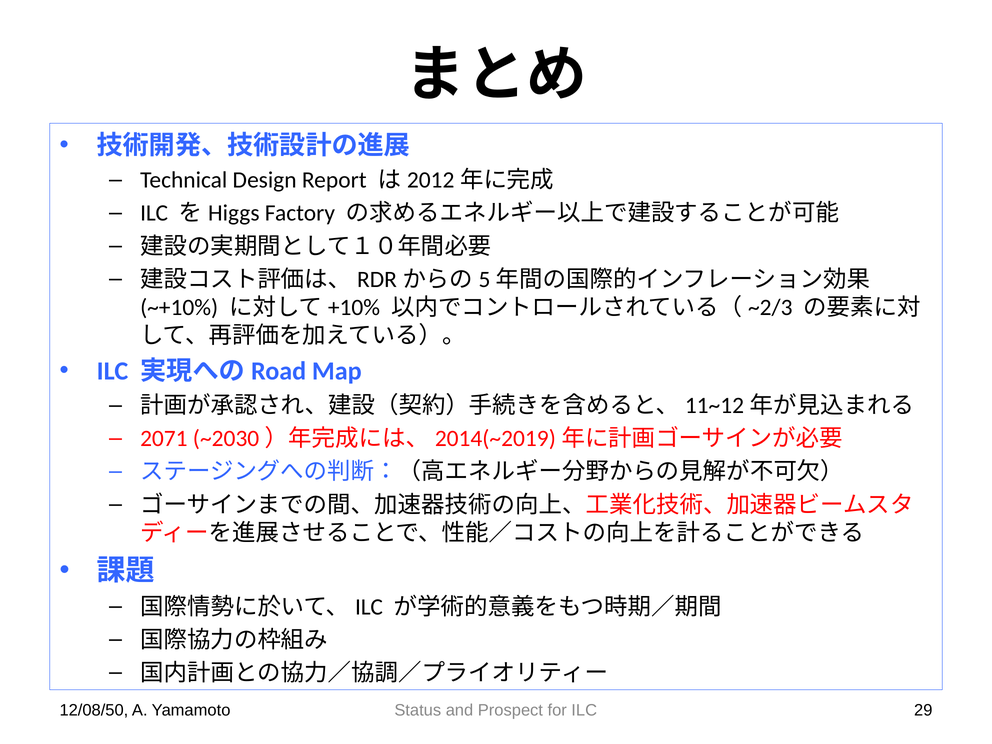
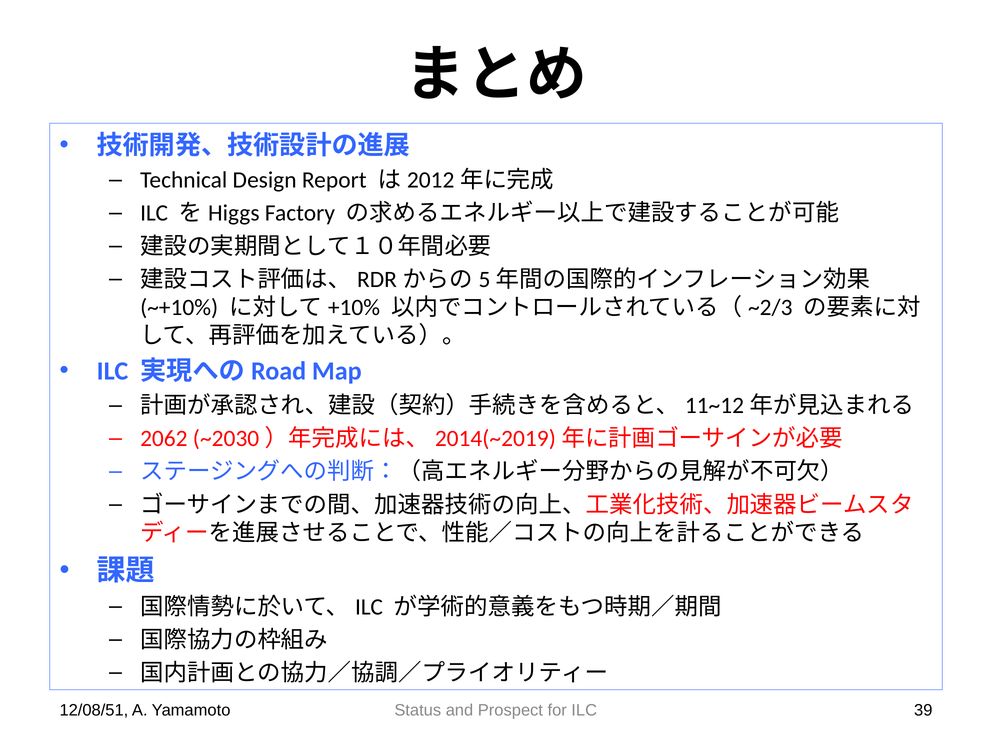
2071: 2071 -> 2062
12/08/50: 12/08/50 -> 12/08/51
29: 29 -> 39
